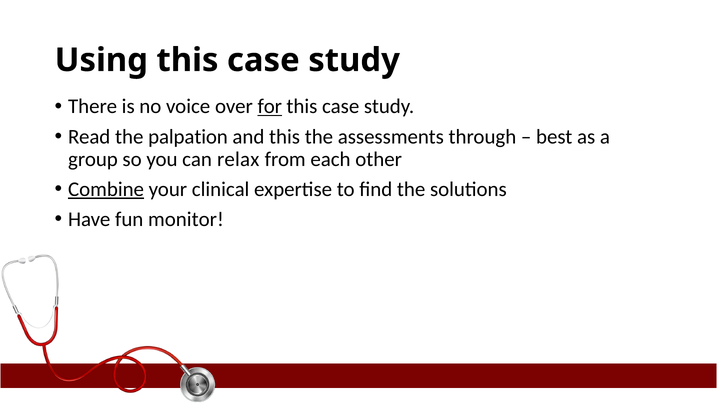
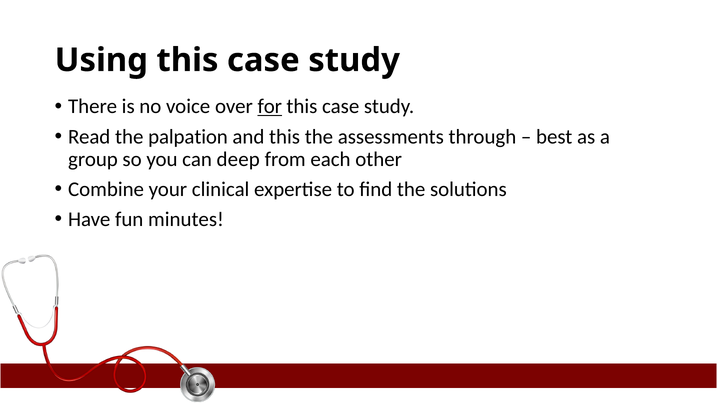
relax: relax -> deep
Combine underline: present -> none
monitor: monitor -> minutes
